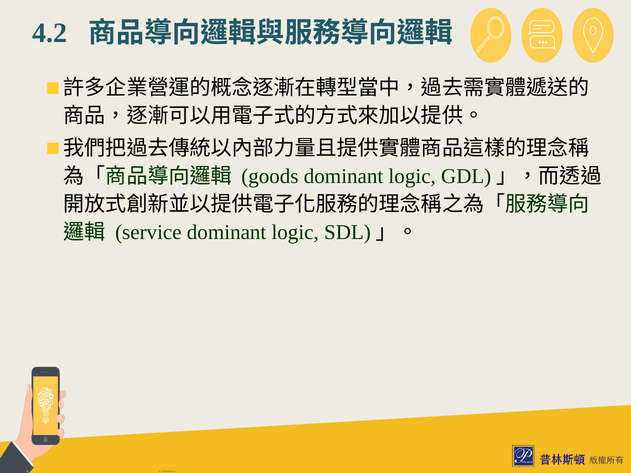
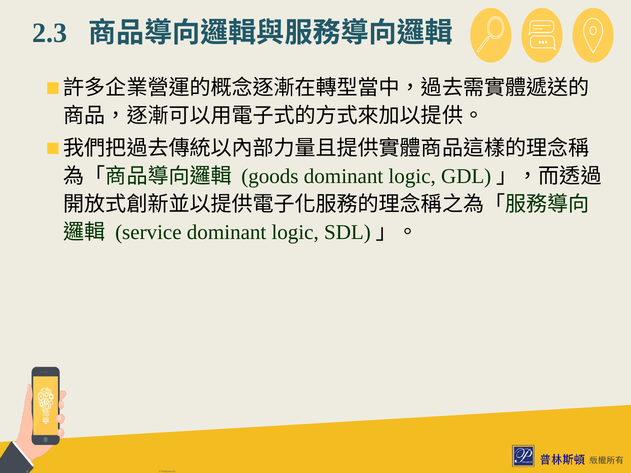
4.2: 4.2 -> 2.3
